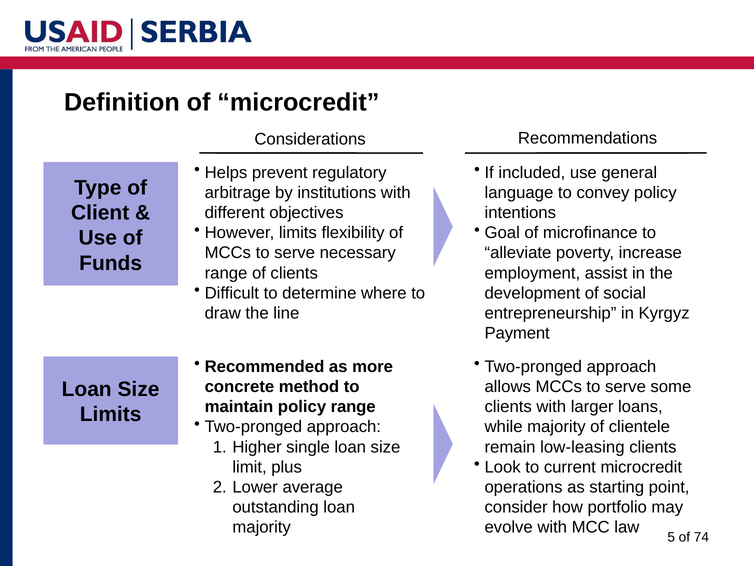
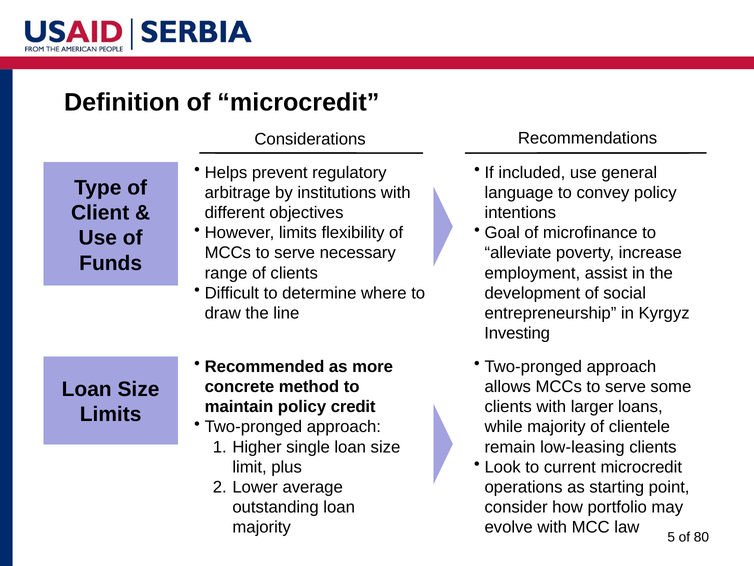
Payment: Payment -> Investing
policy range: range -> credit
74: 74 -> 80
